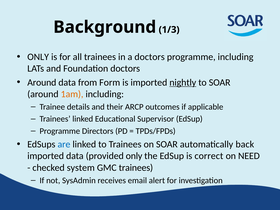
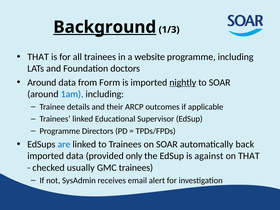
Background underline: none -> present
ONLY at (38, 57): ONLY -> THAT
a doctors: doctors -> website
1am colour: orange -> blue
correct: correct -> against
on NEED: NEED -> THAT
system: system -> usually
